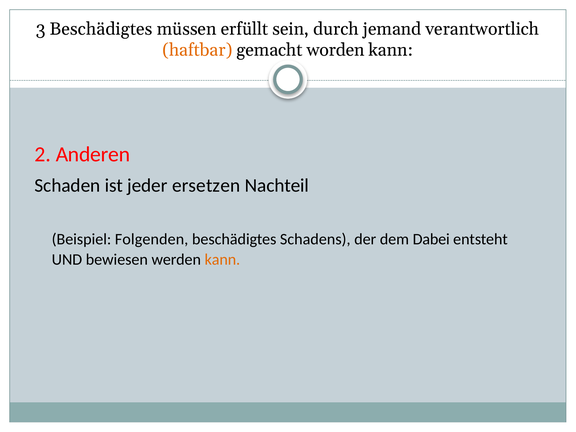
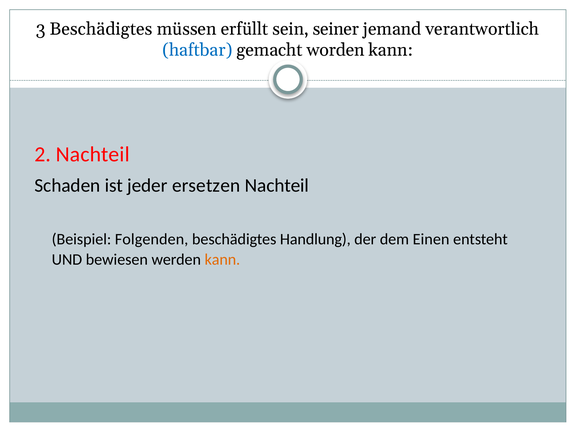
durch: durch -> seiner
haftbar colour: orange -> blue
2 Anderen: Anderen -> Nachteil
Schadens: Schadens -> Handlung
Dabei: Dabei -> Einen
